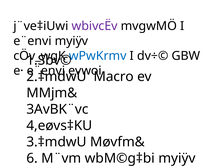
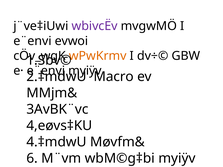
e¨envi myiÿv: myiÿv -> evwoi
wPwKrmv colour: blue -> orange
evwoi at (85, 71): evwoi -> myiÿv
3.‡mdwU: 3.‡mdwU -> 4.‡mdwU
